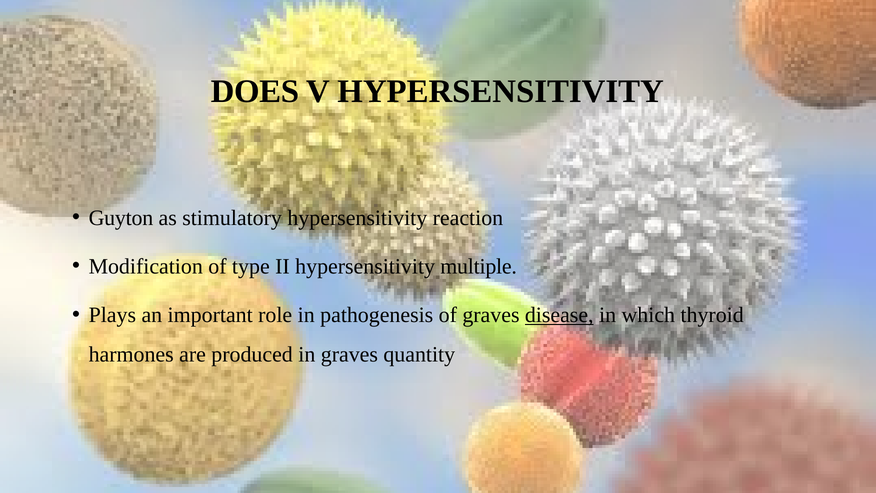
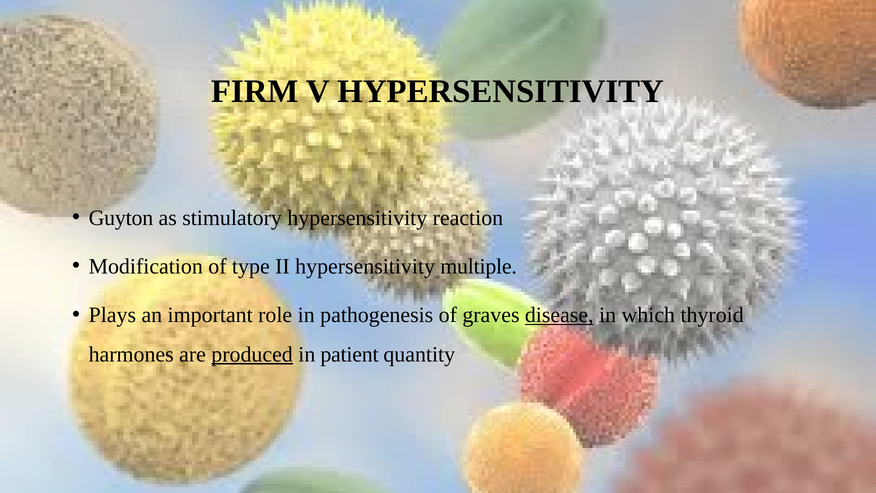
DOES: DOES -> FIRM
produced underline: none -> present
in graves: graves -> patient
